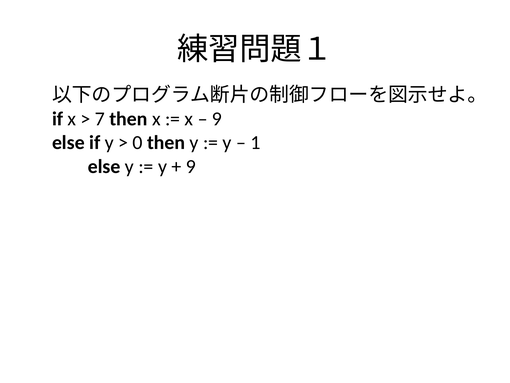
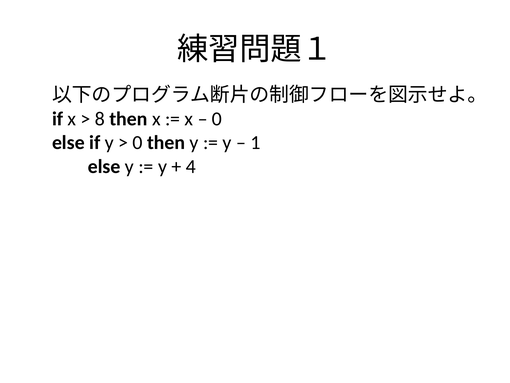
7: 7 -> 8
9 at (217, 119): 9 -> 0
9 at (191, 166): 9 -> 4
